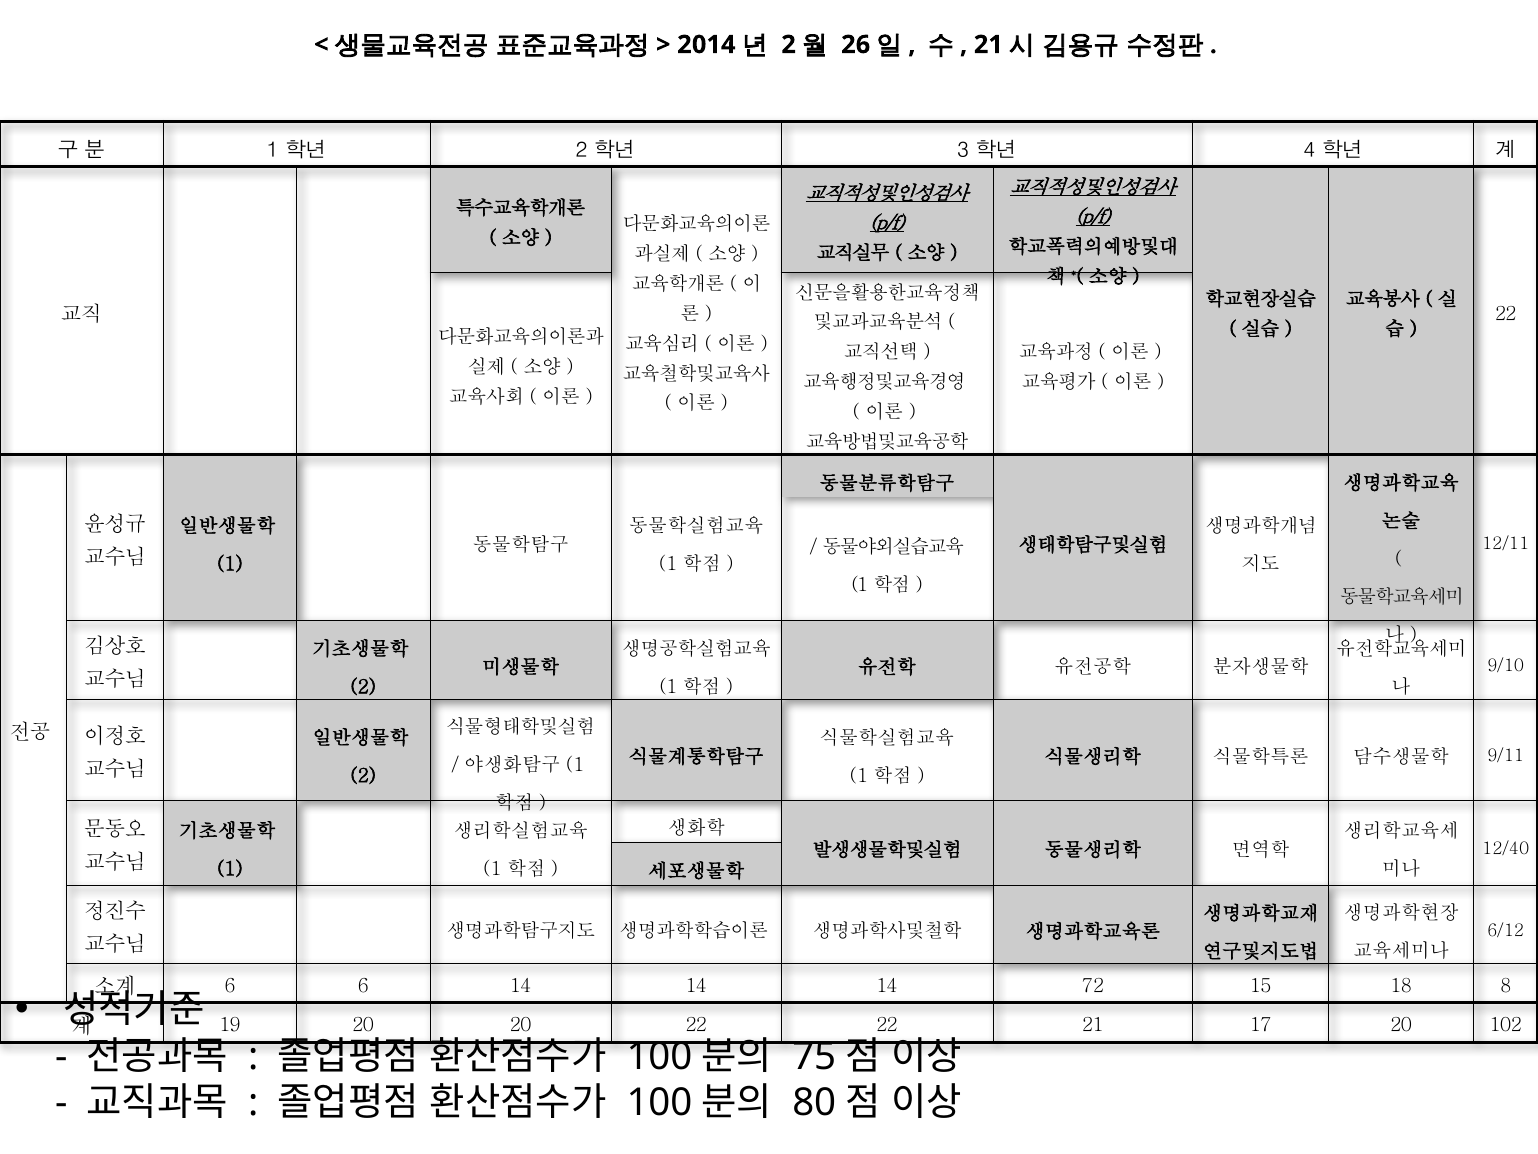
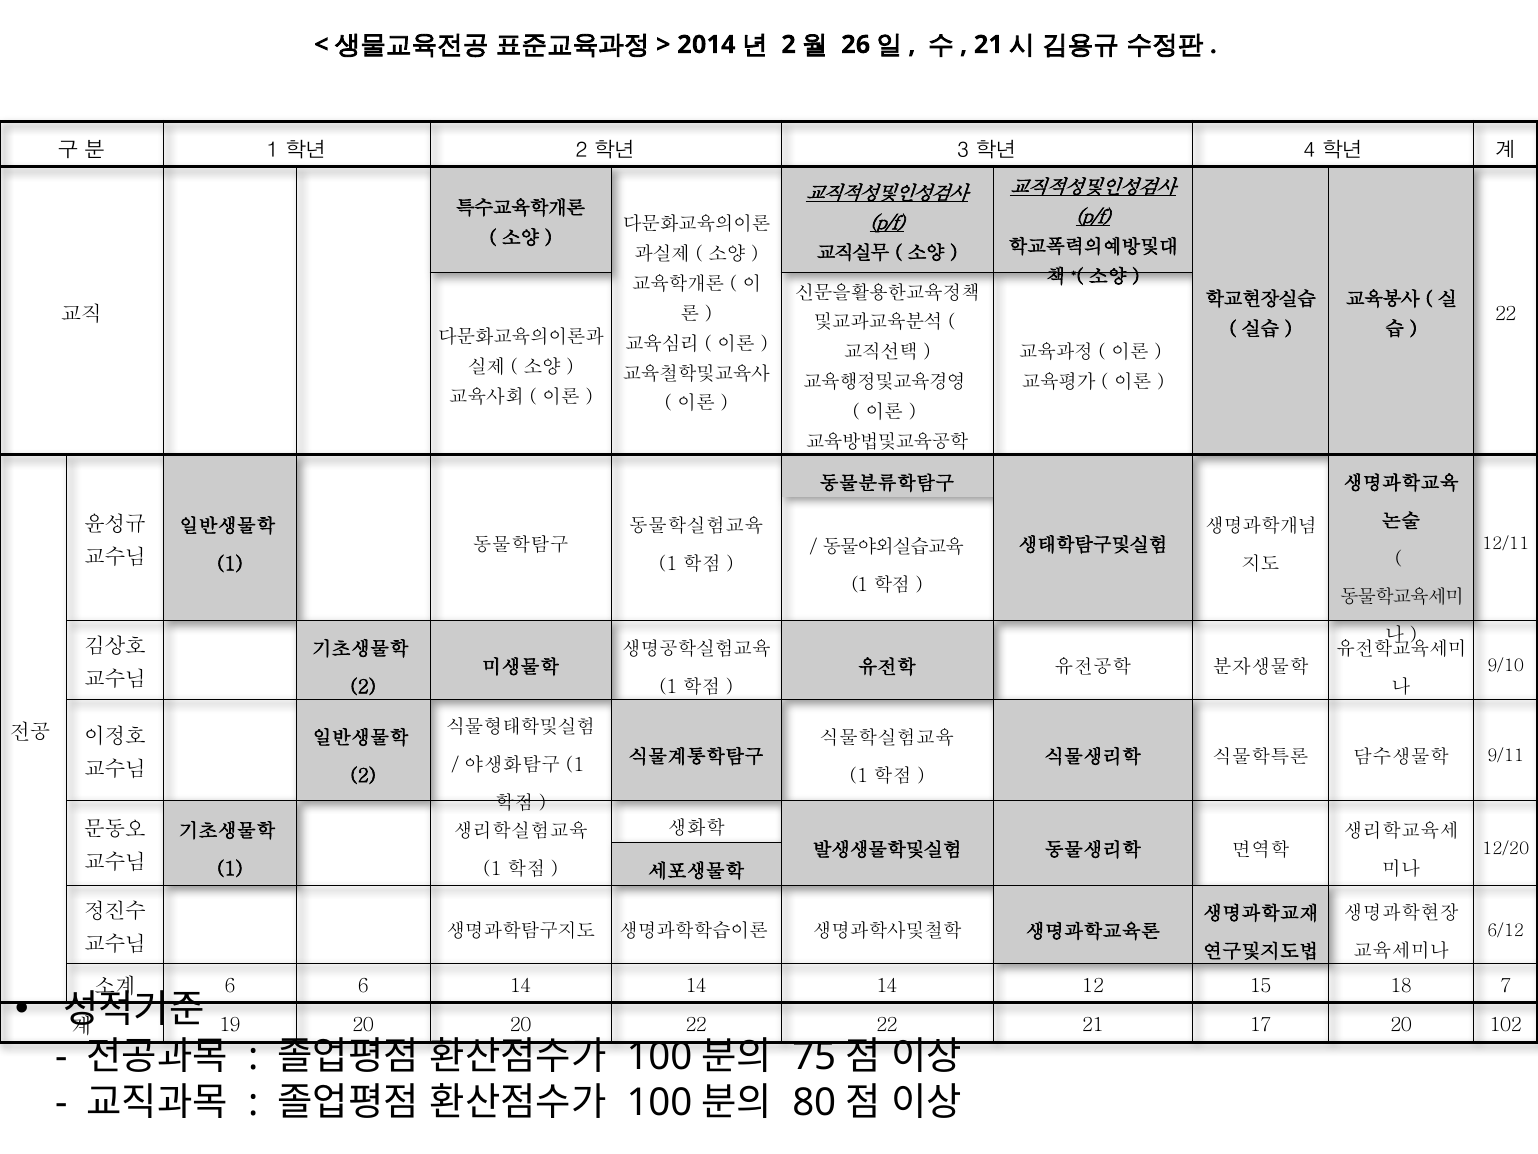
12/40: 12/40 -> 12/20
72: 72 -> 12
8: 8 -> 7
